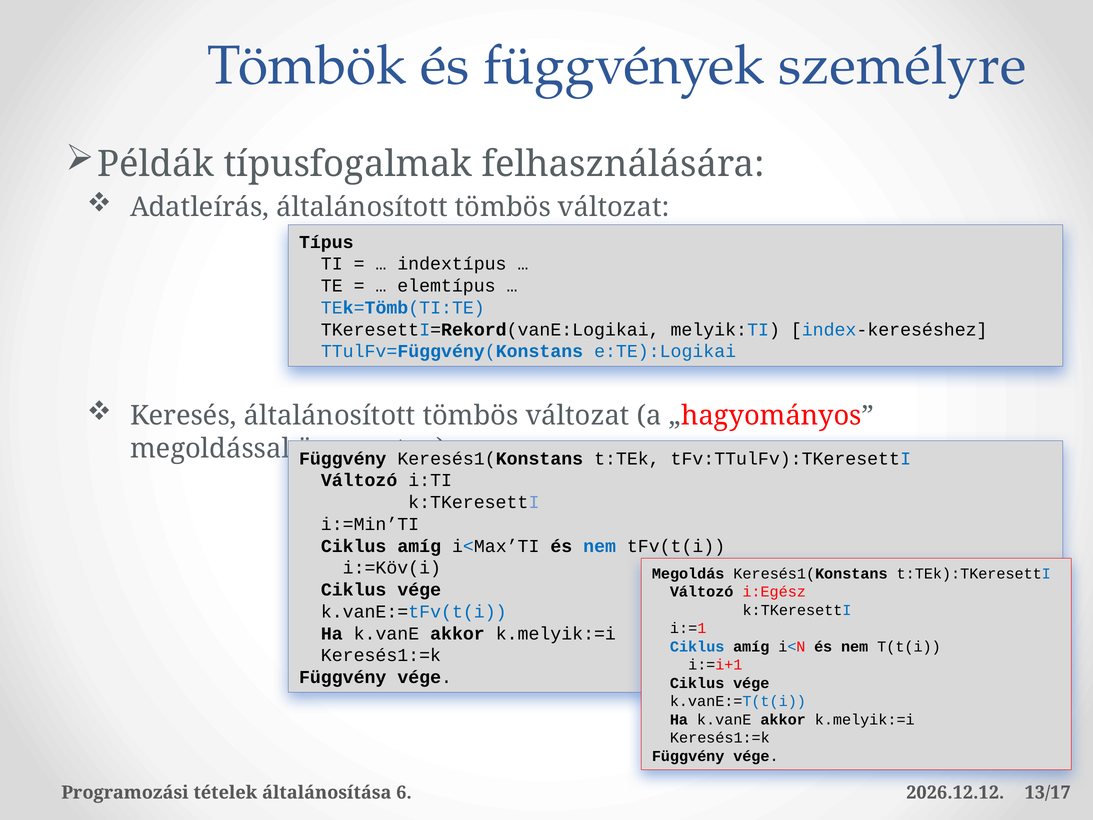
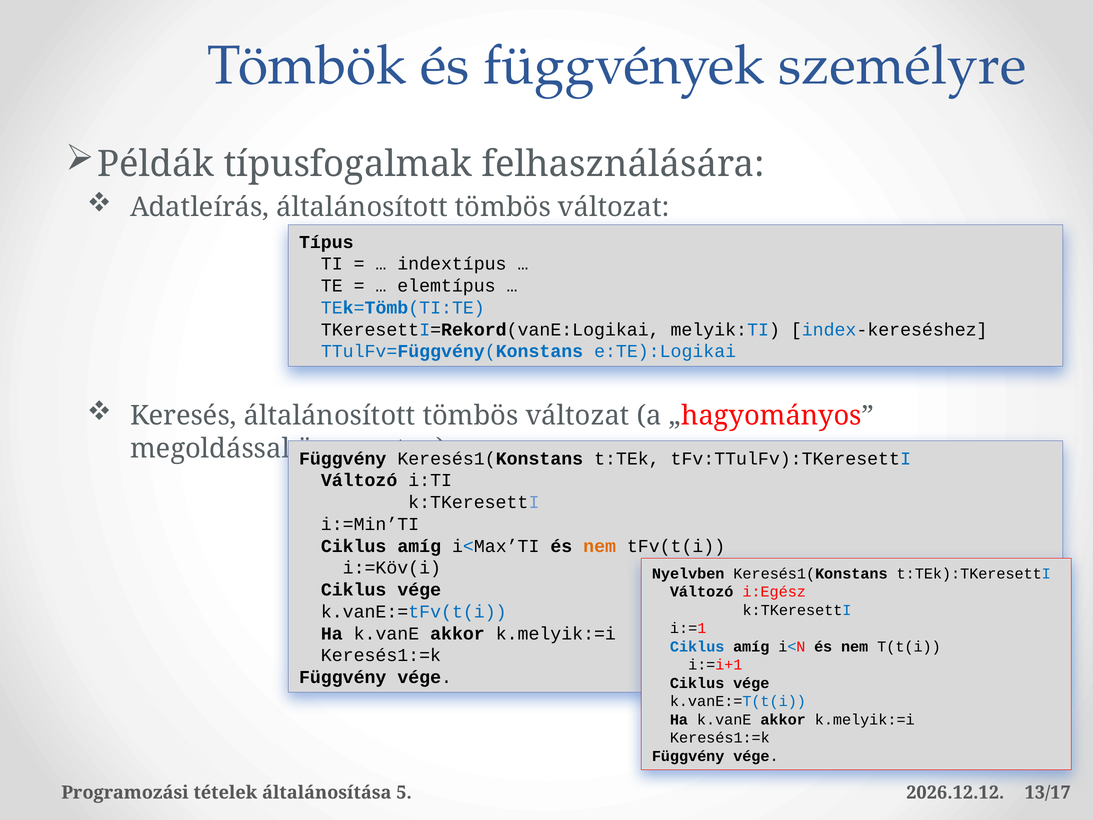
nem at (600, 546) colour: blue -> orange
Megoldás: Megoldás -> Nyelvben
6: 6 -> 5
